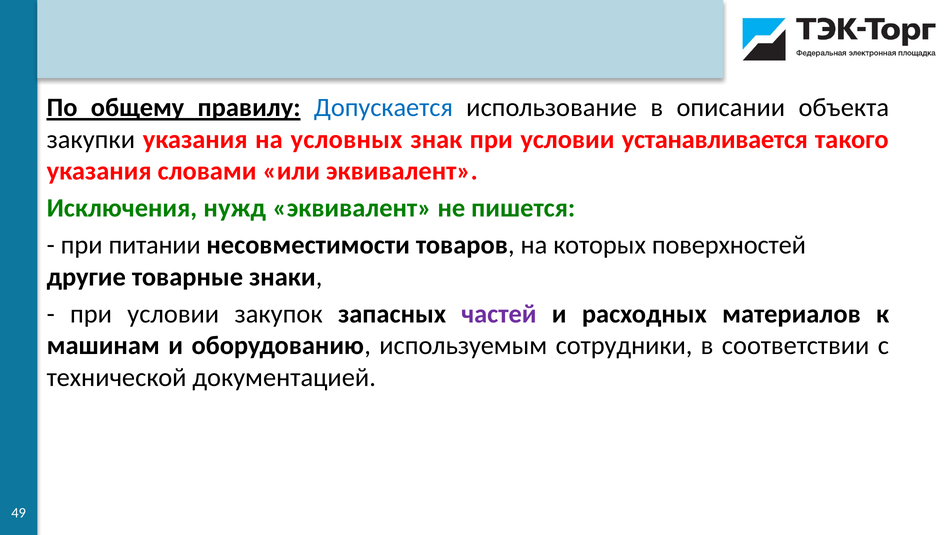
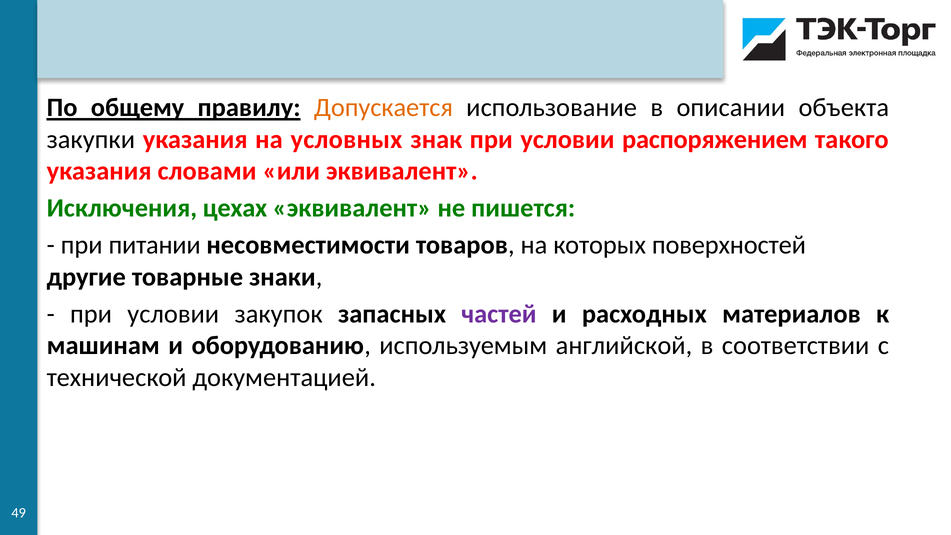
Допускается colour: blue -> orange
устанавливается: устанавливается -> распоряжением
нужд: нужд -> цехах
сотрудники: сотрудники -> английской
